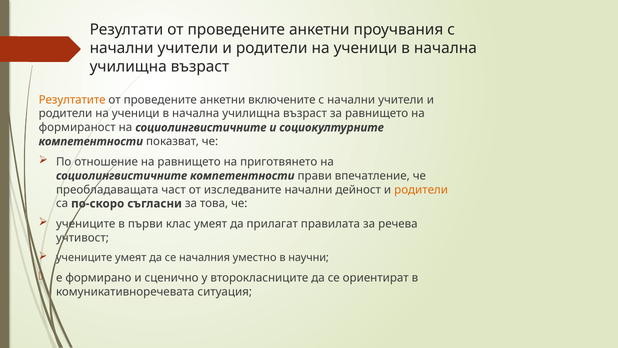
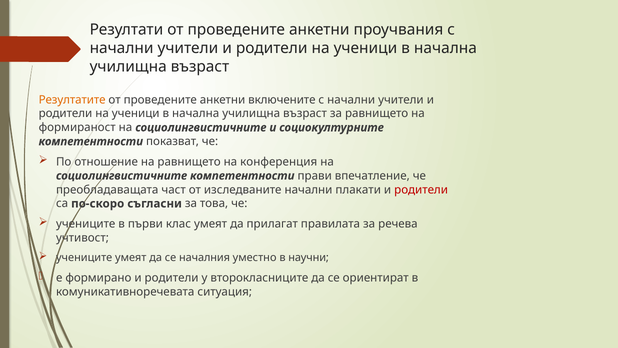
приготвянето: приготвянето -> конференция
дейност: дейност -> плакати
родители at (421, 189) colour: orange -> red
формирано и сценично: сценично -> родители
